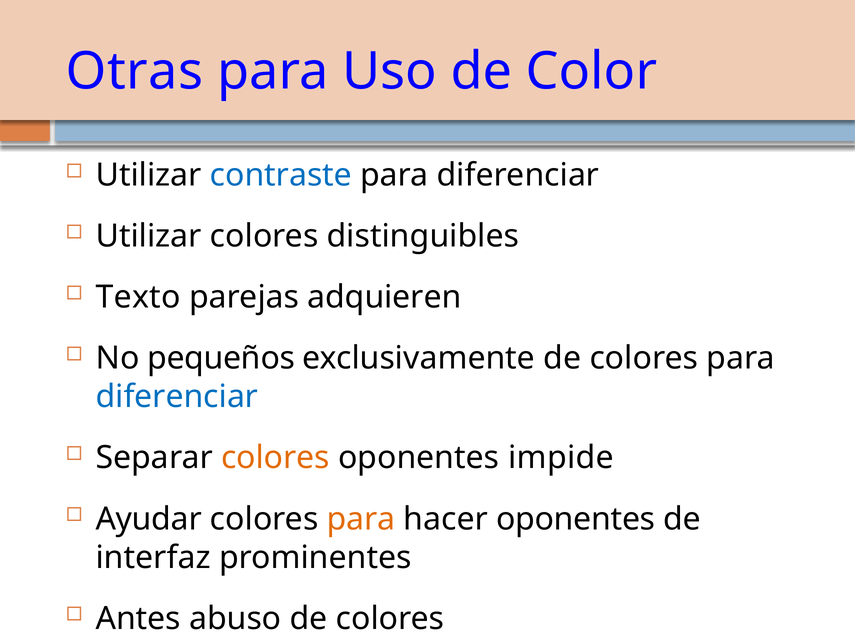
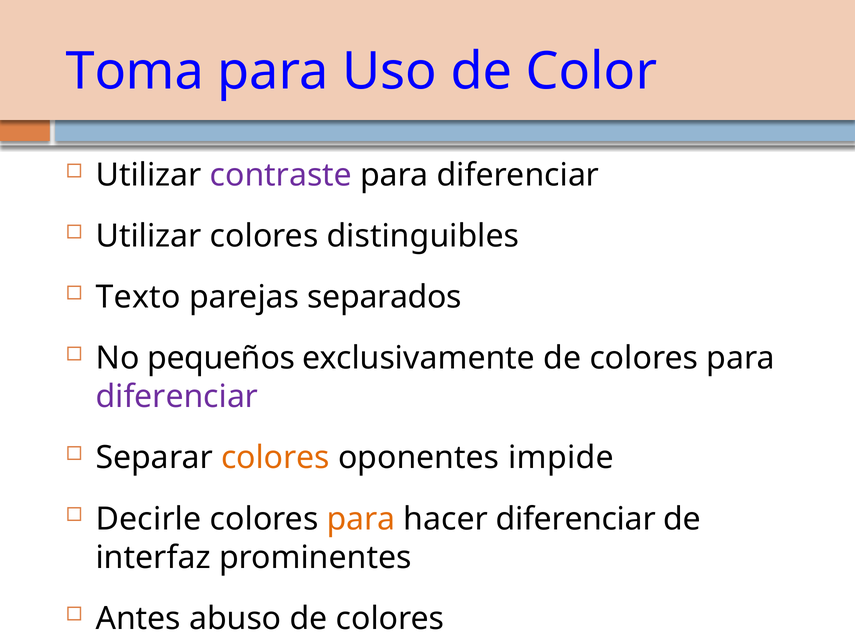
Otras: Otras -> Toma
contraste colour: blue -> purple
adquieren: adquieren -> separados
diferenciar at (177, 397) colour: blue -> purple
Ayudar: Ayudar -> Decirle
hacer oponentes: oponentes -> diferenciar
